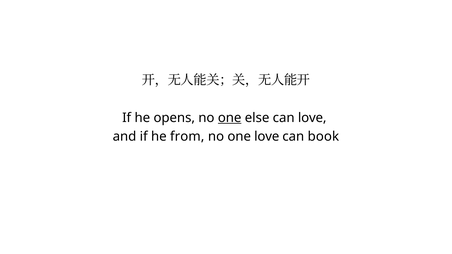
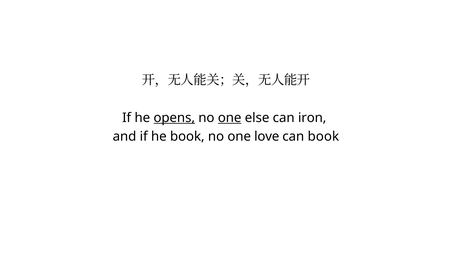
opens underline: none -> present
can love: love -> iron
he from: from -> book
